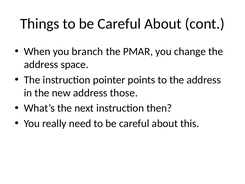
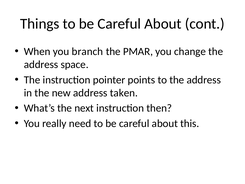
those: those -> taken
